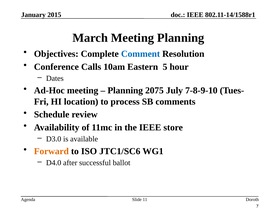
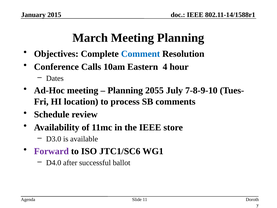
5: 5 -> 4
2075: 2075 -> 2055
Forward colour: orange -> purple
